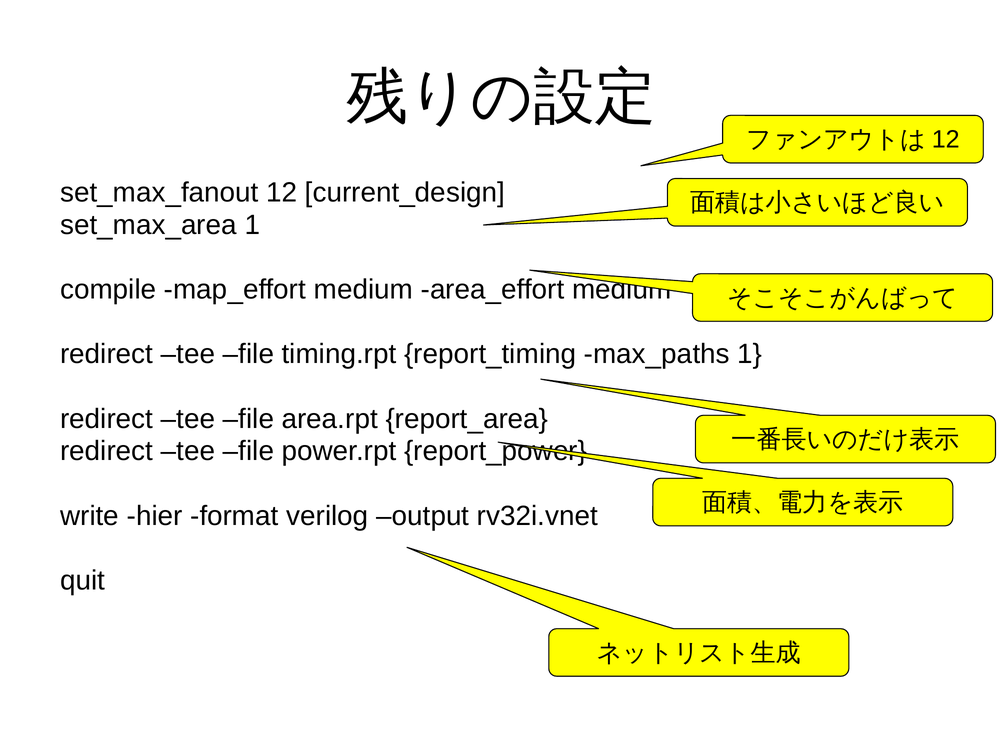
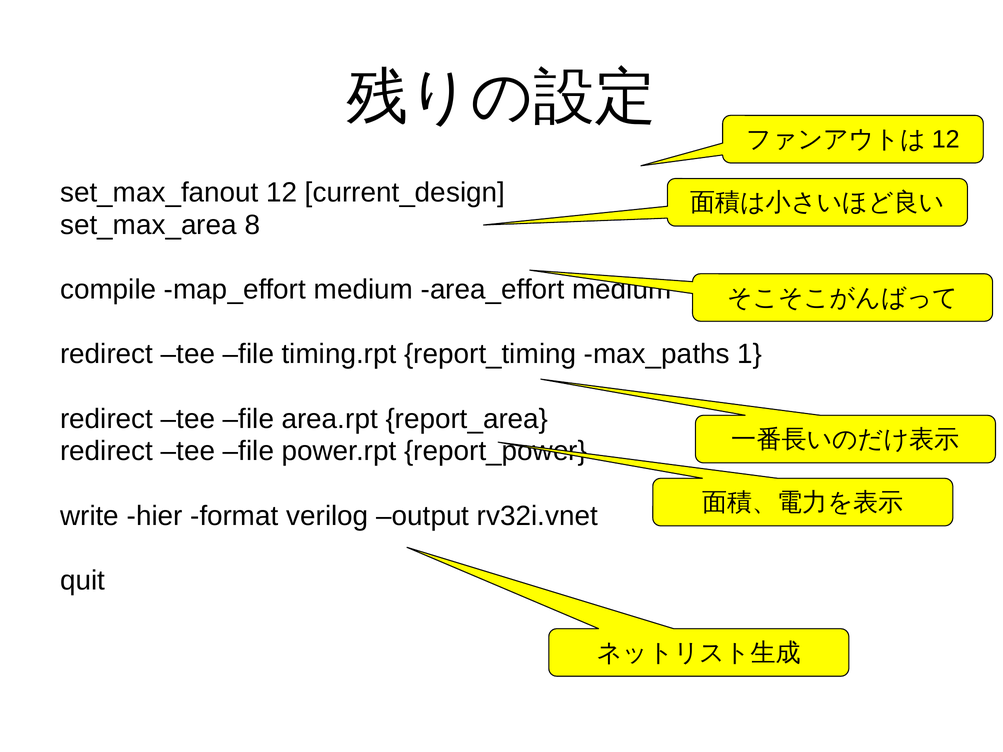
set_max_area 1: 1 -> 8
